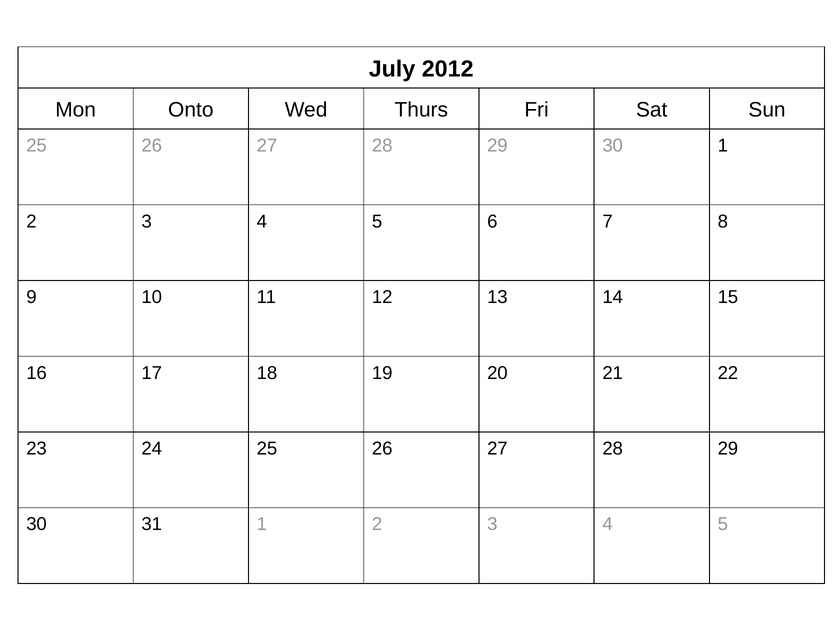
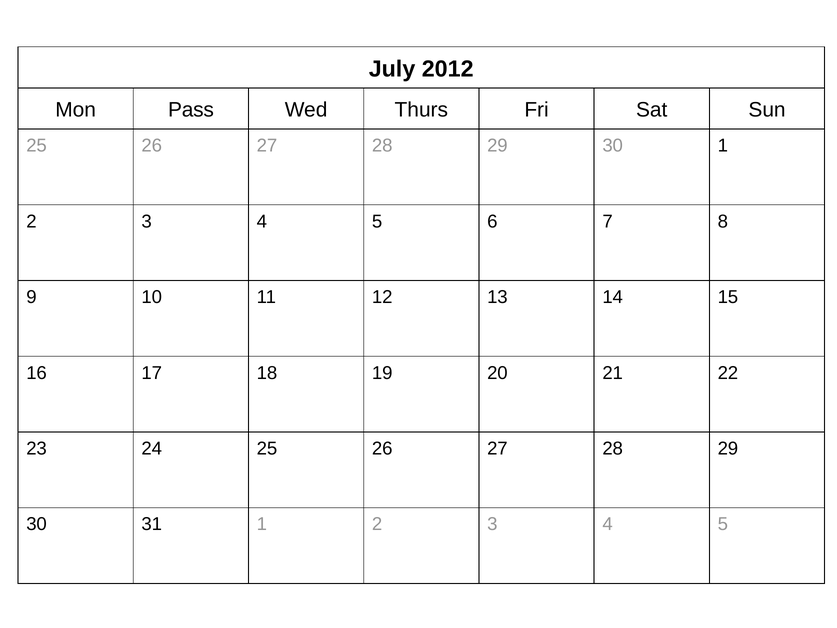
Onto: Onto -> Pass
